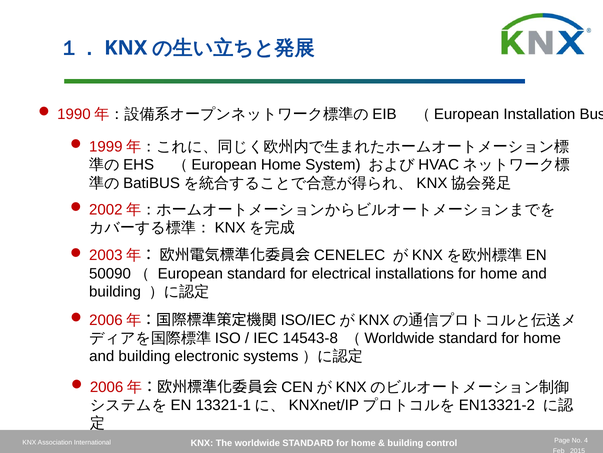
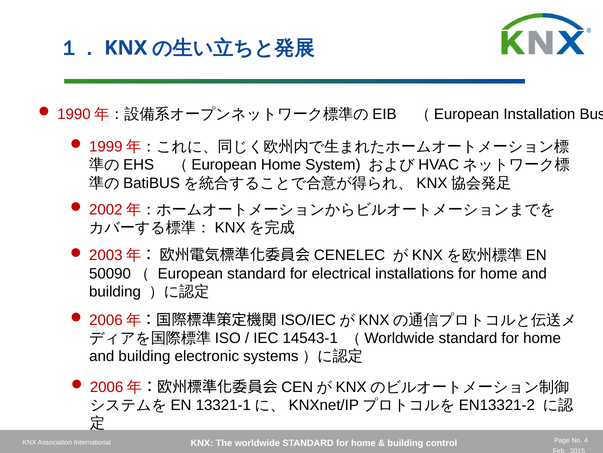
14543-8: 14543-8 -> 14543-1
